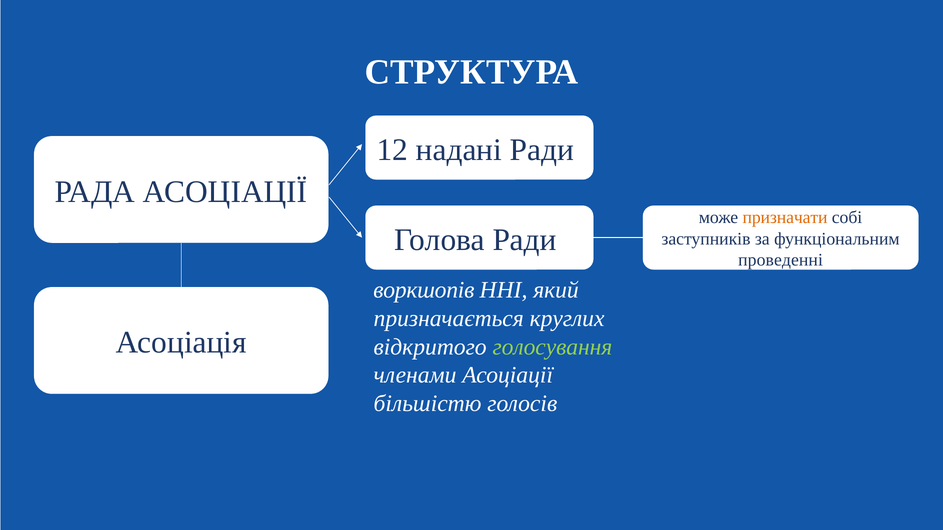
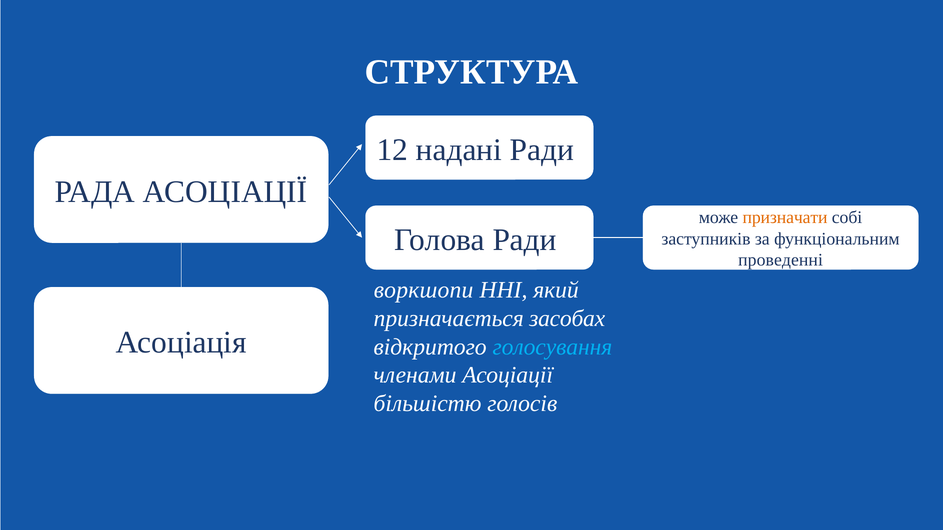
воркшопів: воркшопів -> воркшопи
круглих: круглих -> засобах
голосування colour: light green -> light blue
